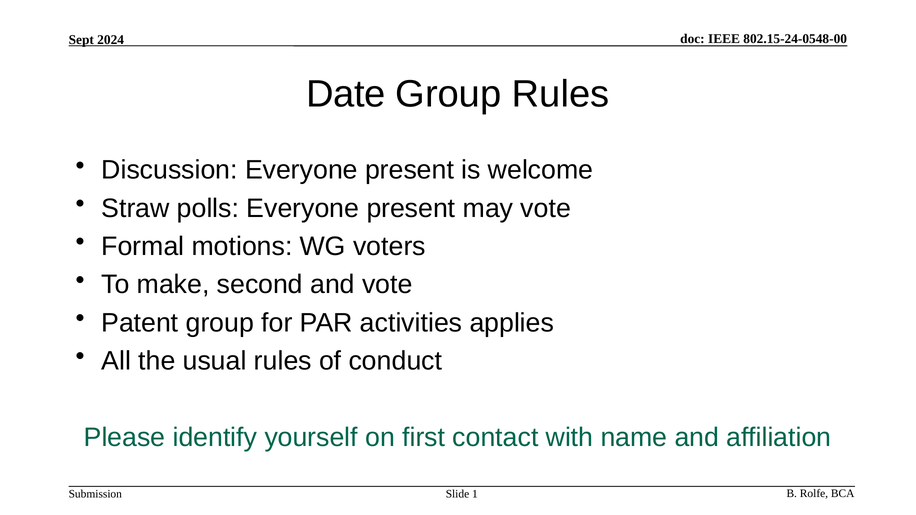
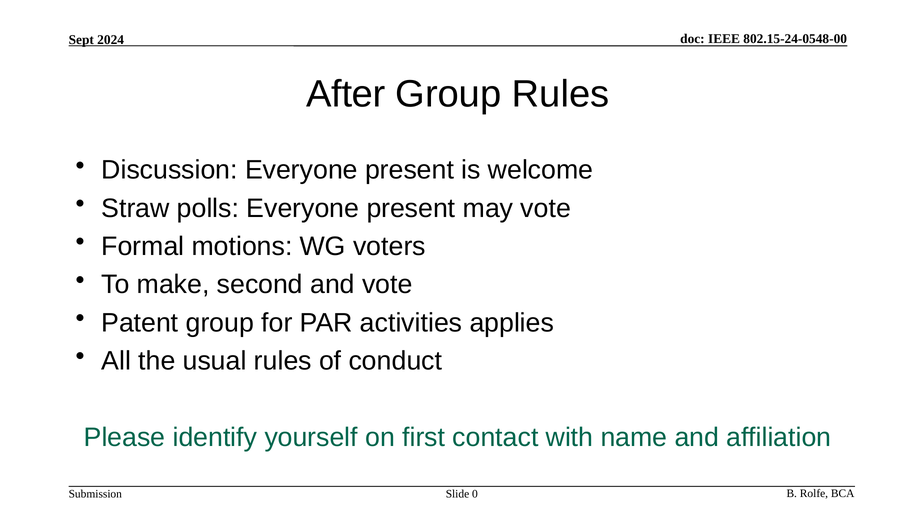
Date: Date -> After
1: 1 -> 0
